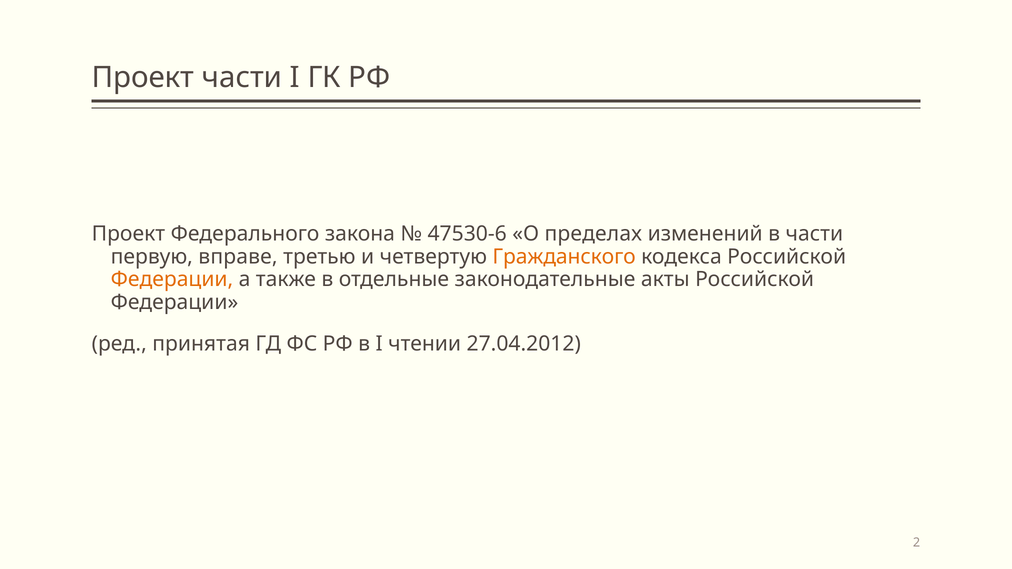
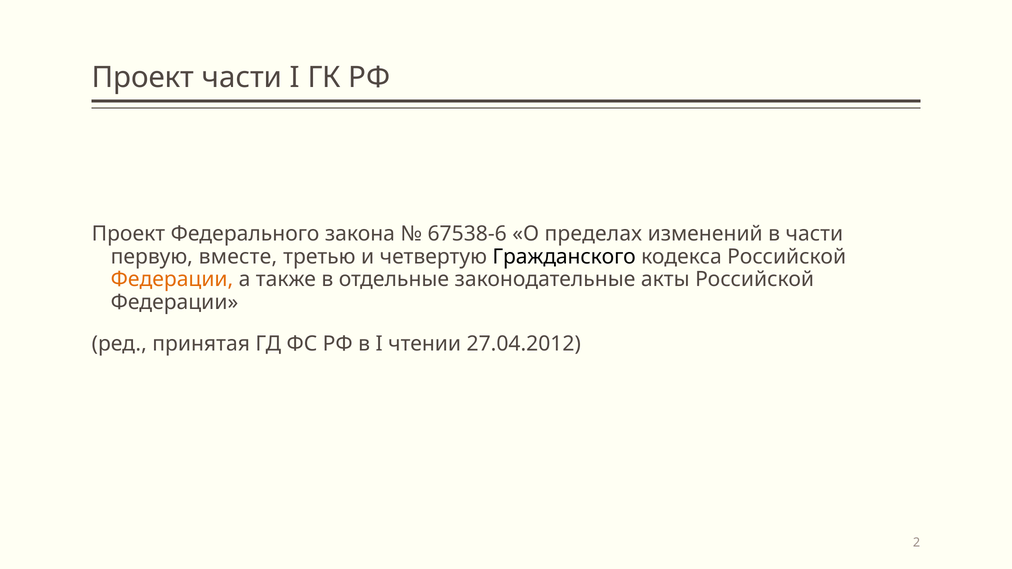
47530-6: 47530-6 -> 67538-6
вправе: вправе -> вместе
Гражданского colour: orange -> black
